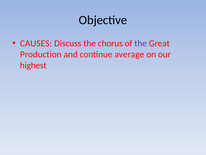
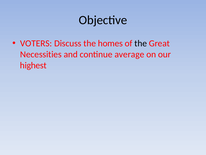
CAUSES: CAUSES -> VOTERS
chorus: chorus -> homes
the at (141, 43) colour: purple -> black
Production: Production -> Necessities
